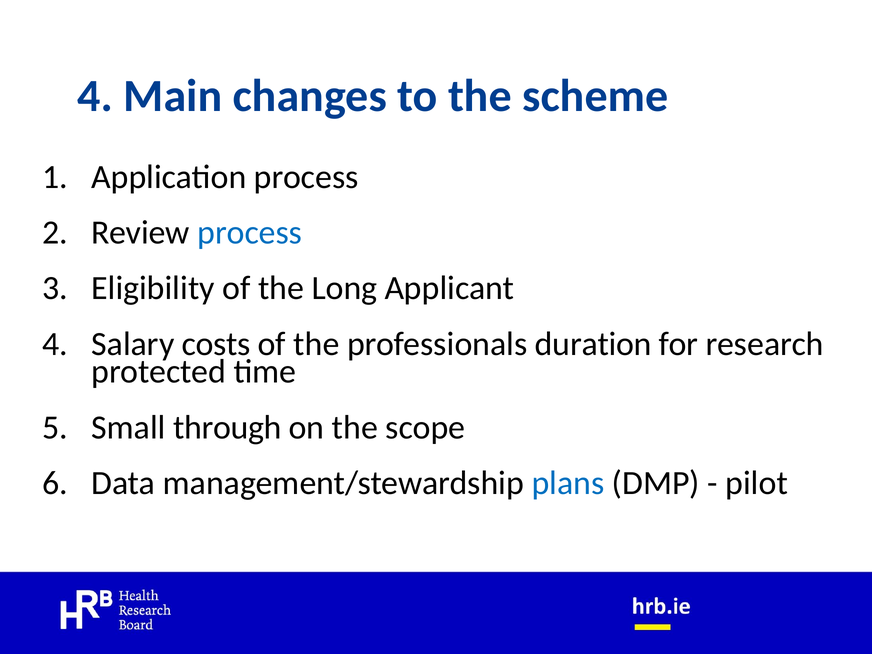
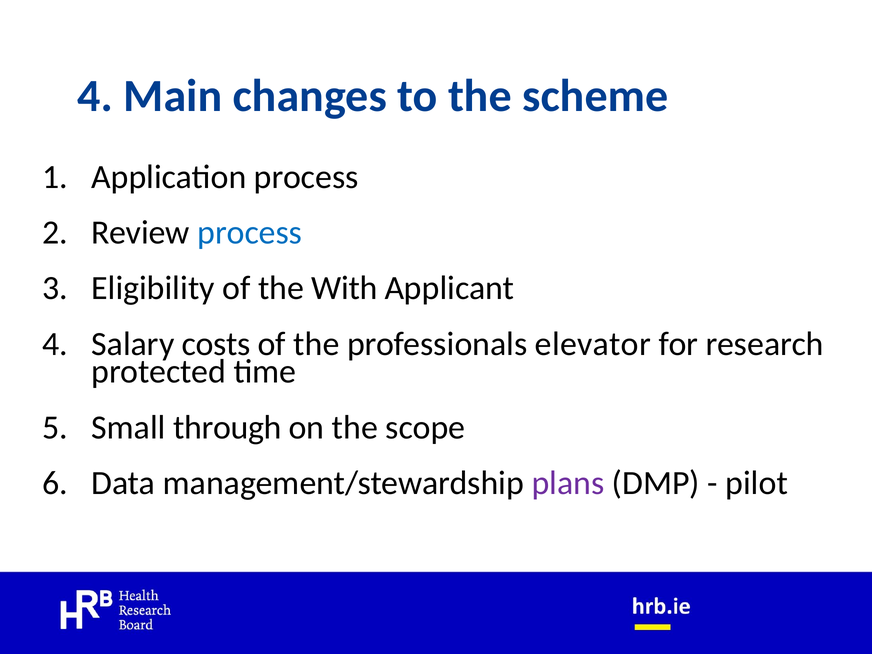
Long: Long -> With
duration: duration -> elevator
plans colour: blue -> purple
